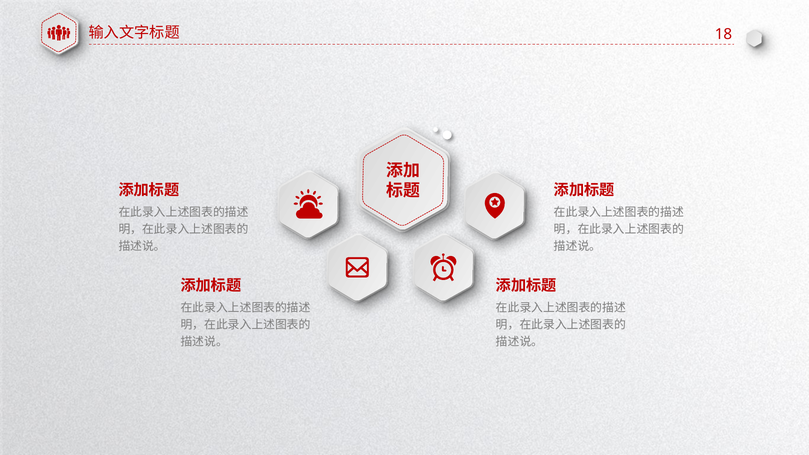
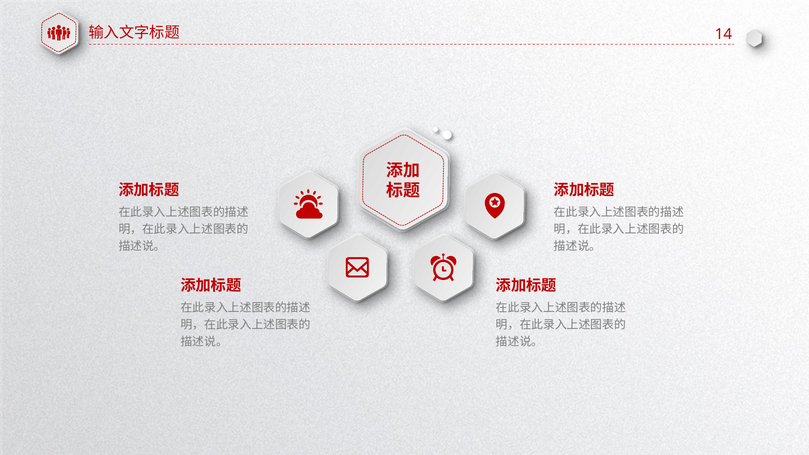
18: 18 -> 14
